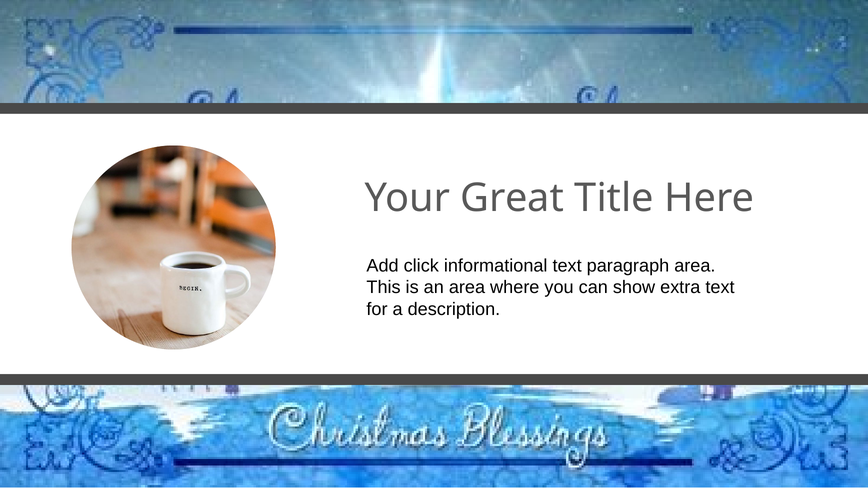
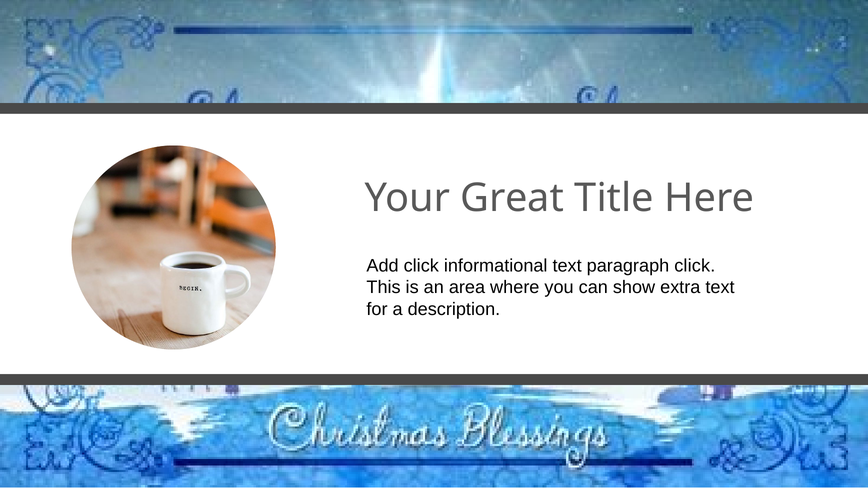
paragraph area: area -> click
